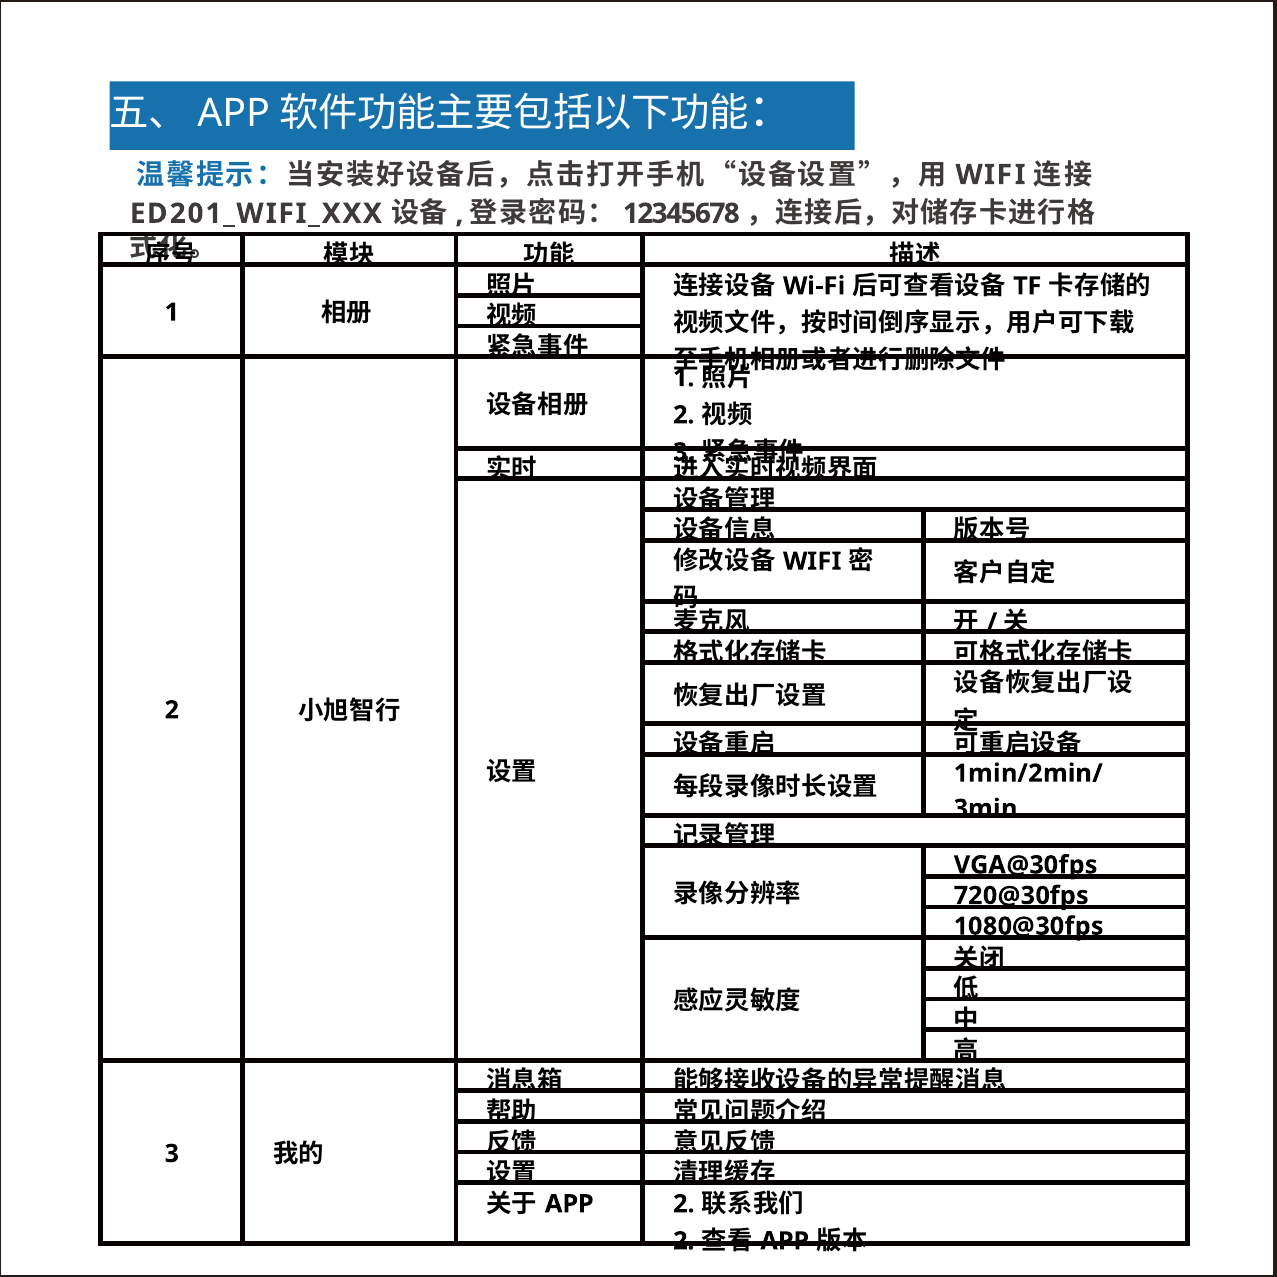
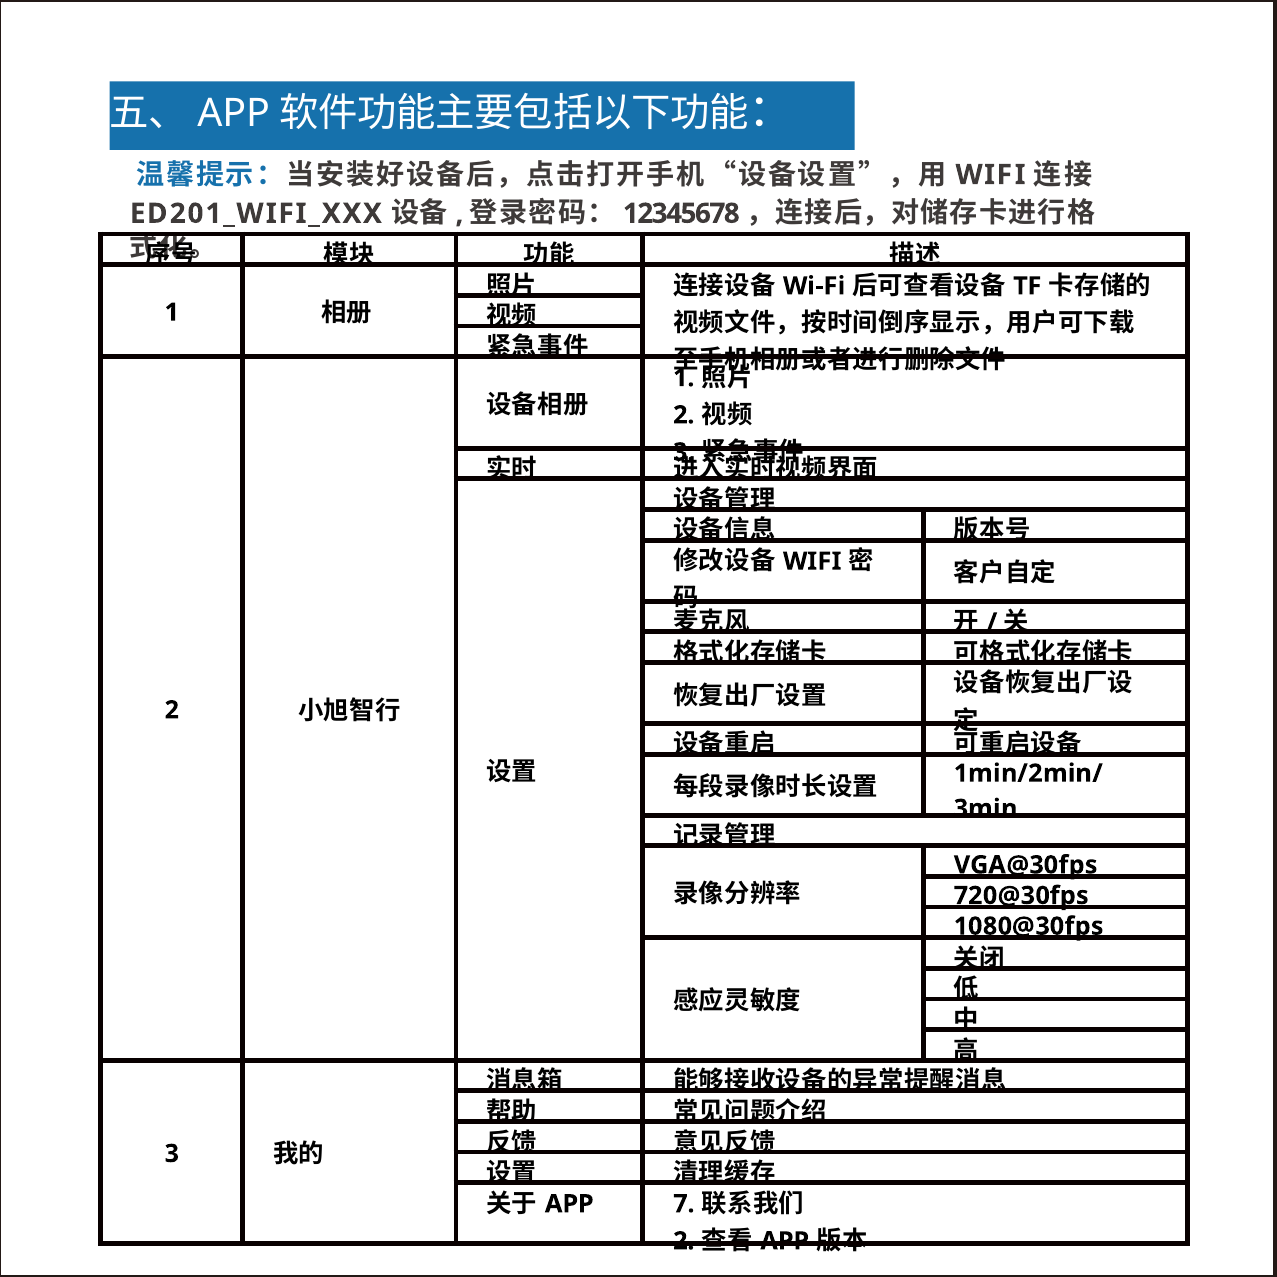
2 at (684, 1204): 2 -> 7
